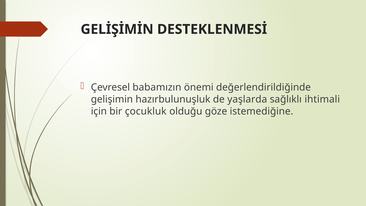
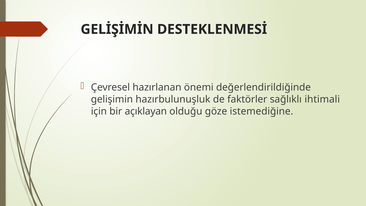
babamızın: babamızın -> hazırlanan
yaşlarda: yaşlarda -> faktörler
çocukluk: çocukluk -> açıklayan
